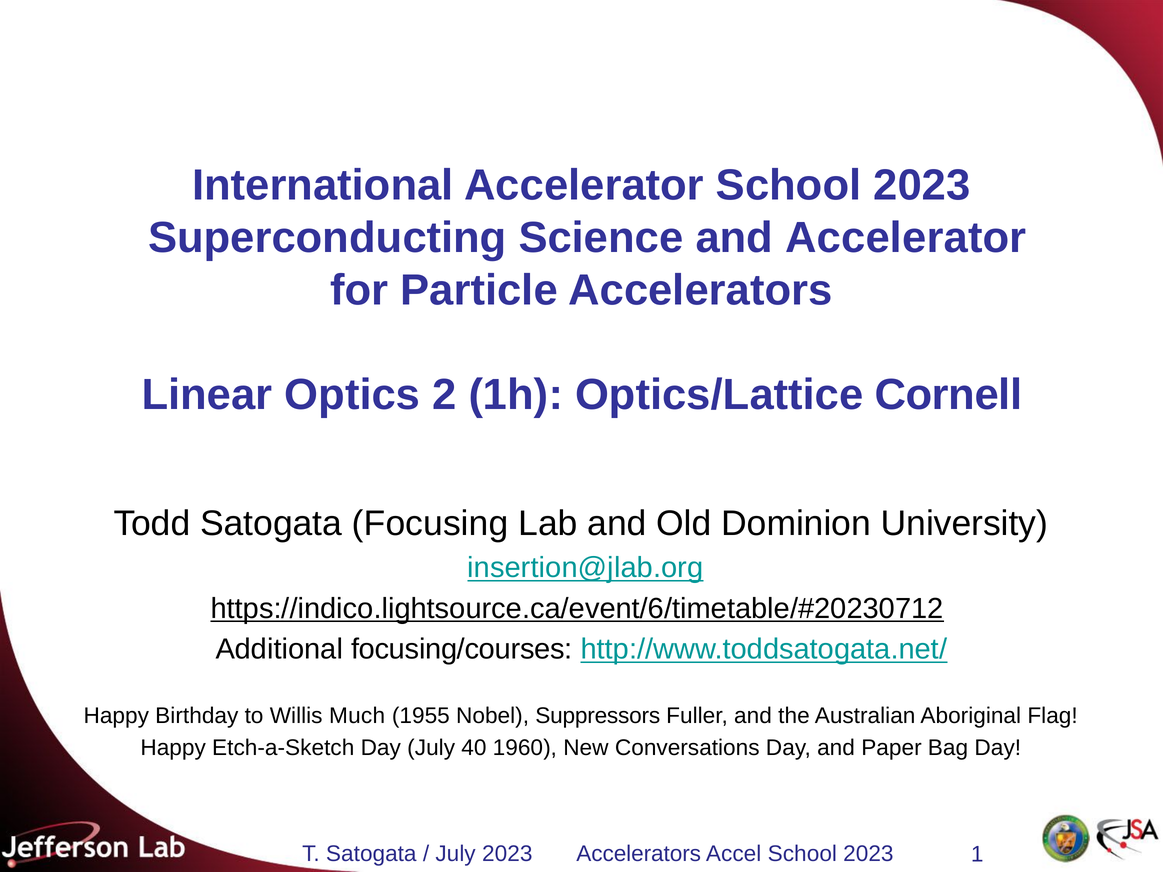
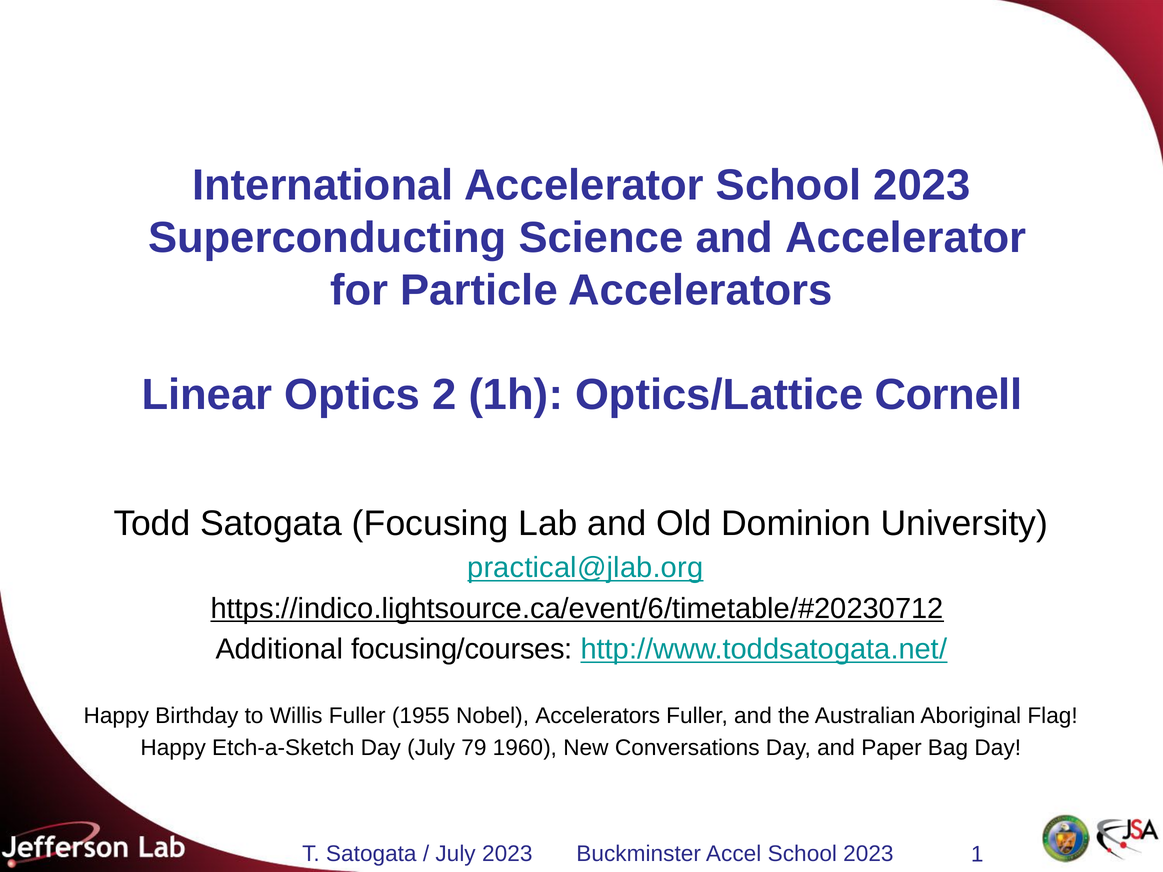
insertion@jlab.org: insertion@jlab.org -> practical@jlab.org
Willis Much: Much -> Fuller
Nobel Suppressors: Suppressors -> Accelerators
40: 40 -> 79
2023 Accelerators: Accelerators -> Buckminster
